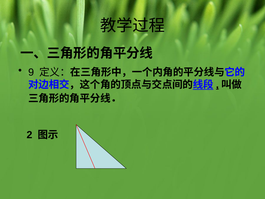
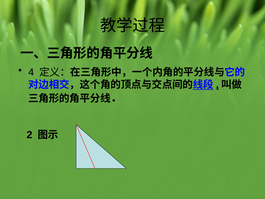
9: 9 -> 4
